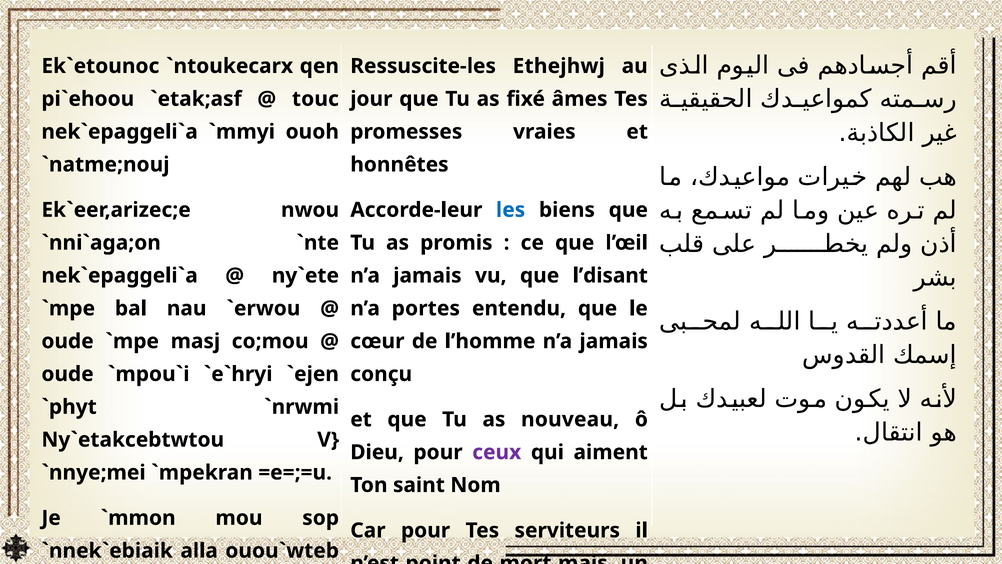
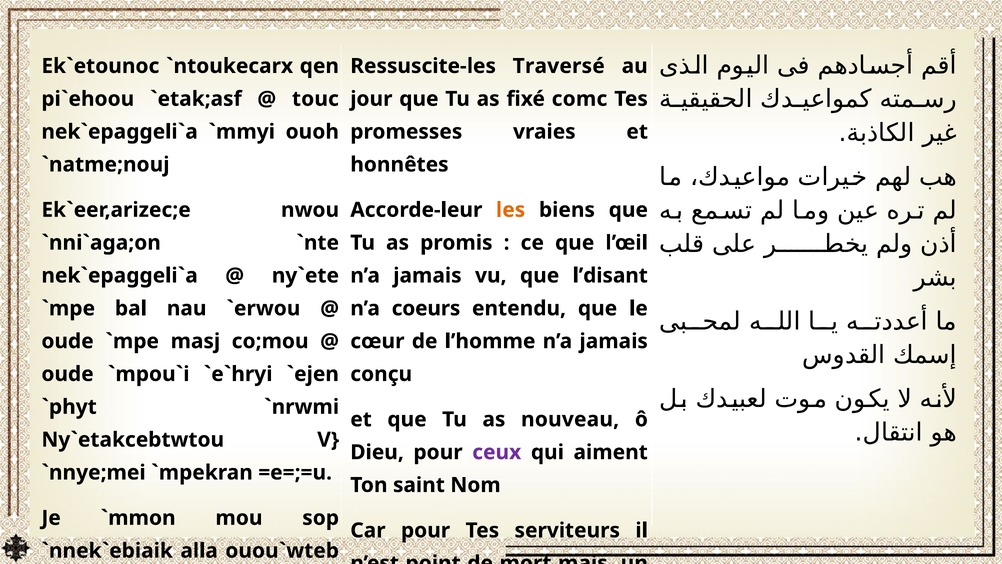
Ethejhwj: Ethejhwj -> Traversé
âmes: âmes -> comc
les colour: blue -> orange
portes: portes -> coeurs
